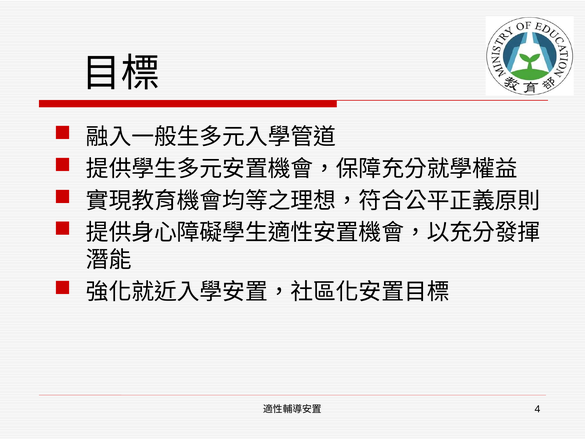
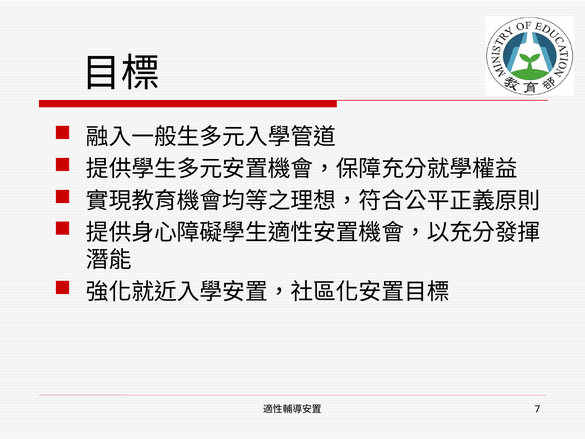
4: 4 -> 7
